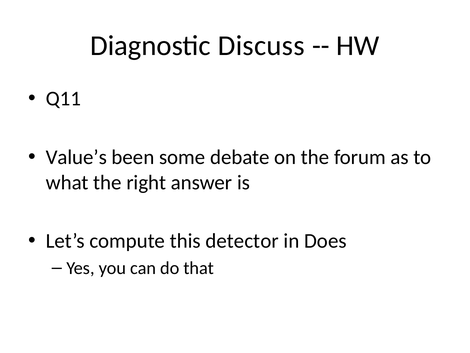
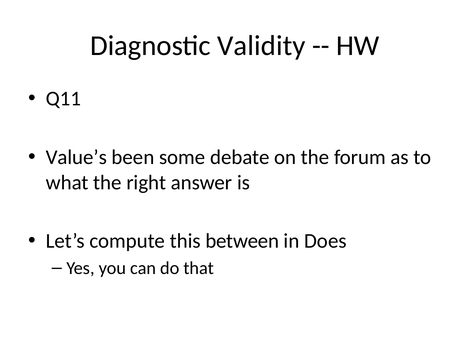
Discuss: Discuss -> Validity
detector: detector -> between
